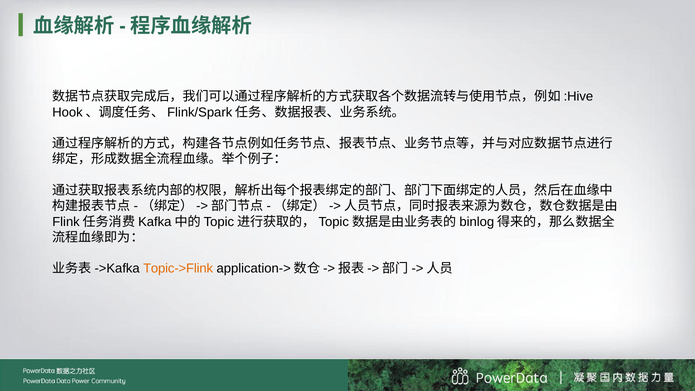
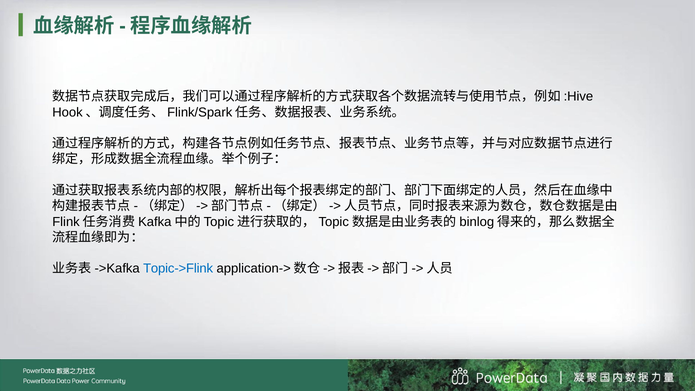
Topic->Flink colour: orange -> blue
